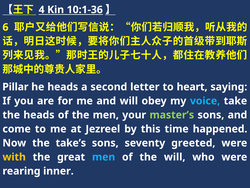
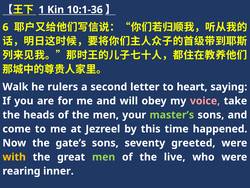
4: 4 -> 1
Pillar: Pillar -> Walk
he heads: heads -> rulers
voice colour: light blue -> pink
take’s: take’s -> gate’s
men at (104, 157) colour: light blue -> light green
the will: will -> live
